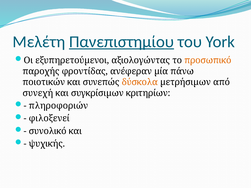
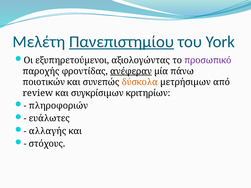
προσωπικό colour: orange -> purple
ανέφεραν underline: none -> present
συνεχή: συνεχή -> review
φιλοξενεί: φιλοξενεί -> ευάλωτες
συνολικό: συνολικό -> αλλαγής
ψυχικής: ψυχικής -> στόχους
